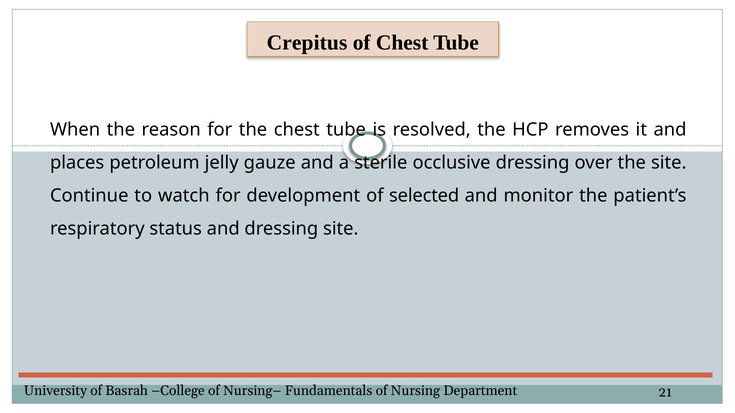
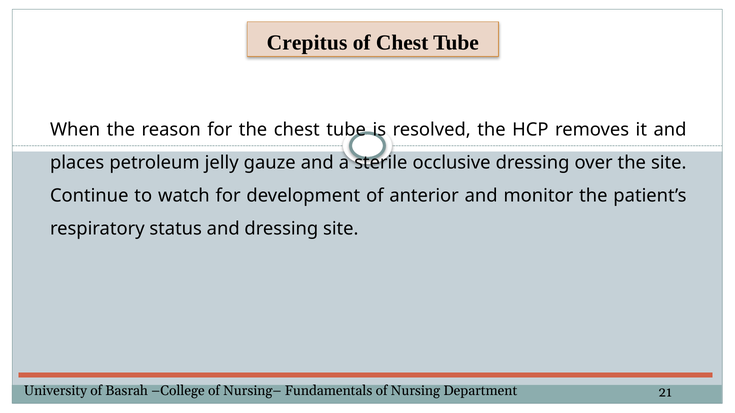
selected: selected -> anterior
